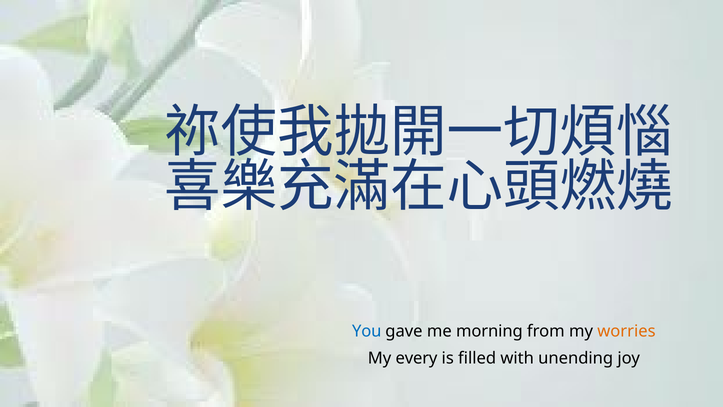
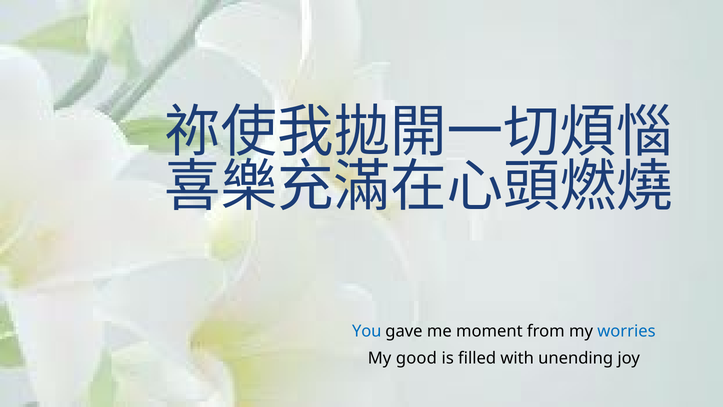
morning: morning -> moment
worries colour: orange -> blue
every: every -> good
